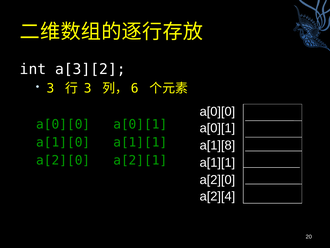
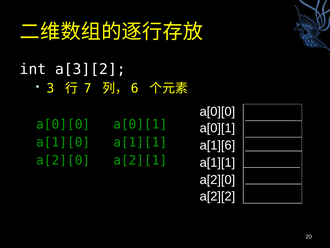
3 at (88, 88): 3 -> 7
a[1][8: a[1][8 -> a[1][6
a[2][4: a[2][4 -> a[2][2
